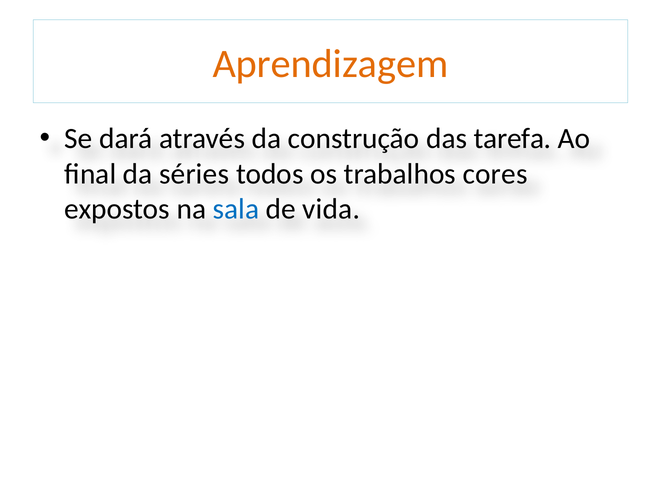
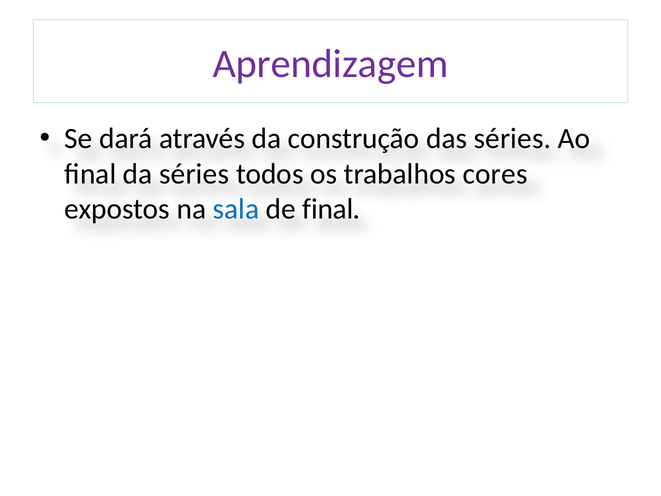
Aprendizagem colour: orange -> purple
das tarefa: tarefa -> séries
de vida: vida -> final
